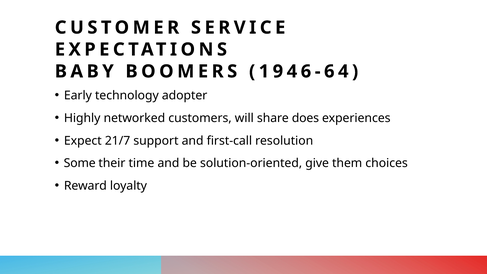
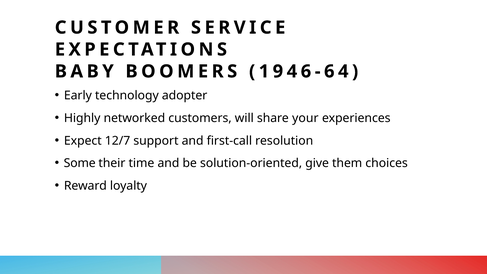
does: does -> your
21/7: 21/7 -> 12/7
